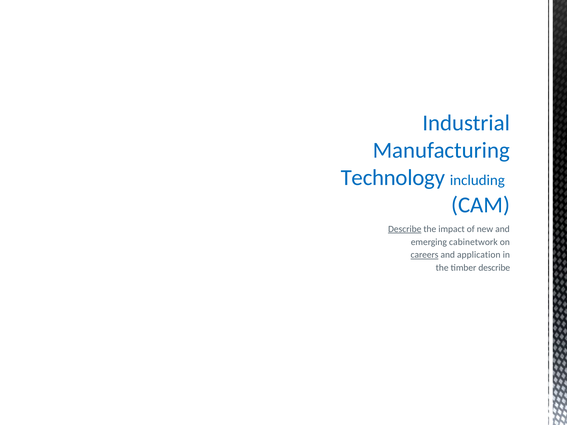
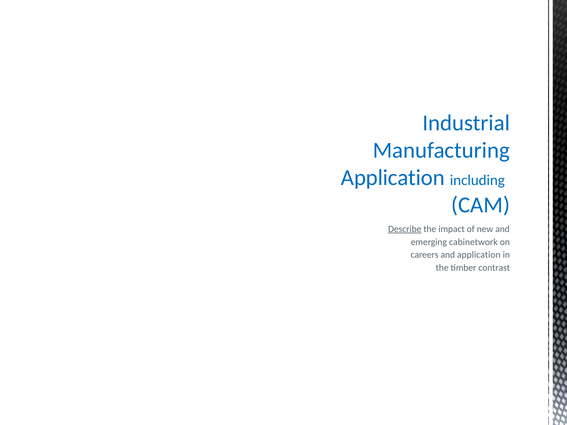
Technology at (393, 178): Technology -> Application
careers underline: present -> none
timber describe: describe -> contrast
